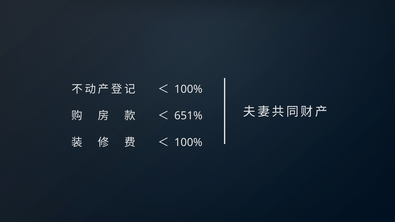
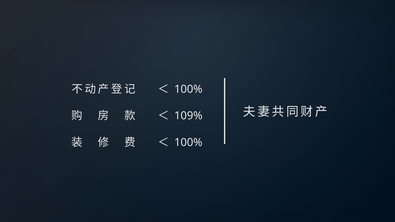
651%: 651% -> 109%
